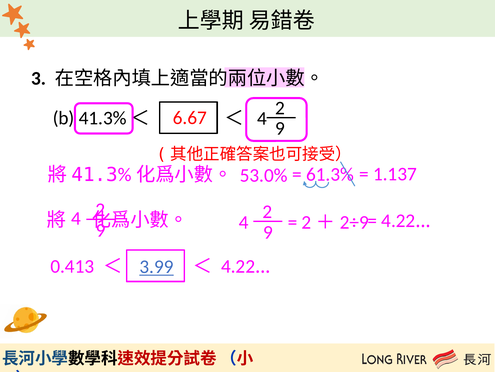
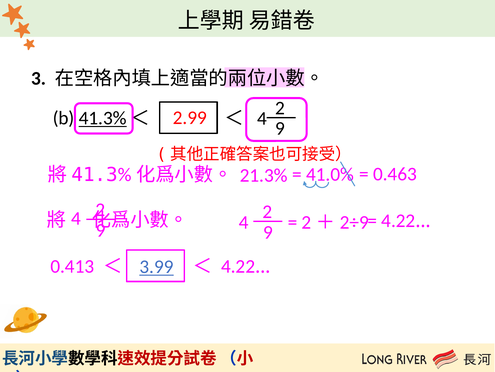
6.67: 6.67 -> 2.99
41.3% underline: none -> present
1.137: 1.137 -> 0.463
61.3%: 61.3% -> 41.0%
53.0%: 53.0% -> 21.3%
